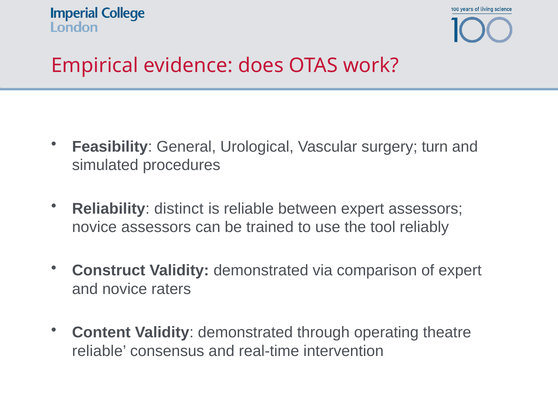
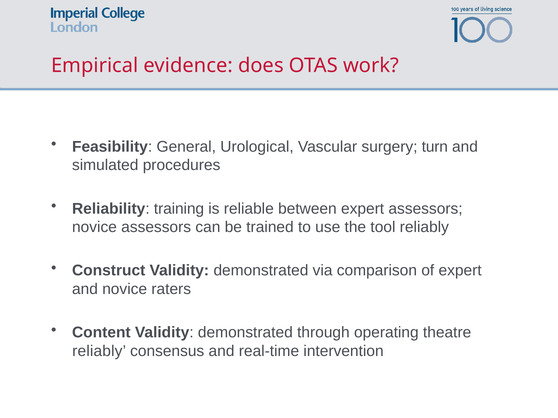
distinct: distinct -> training
reliable at (99, 351): reliable -> reliably
